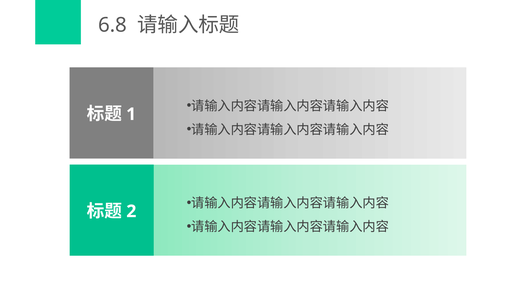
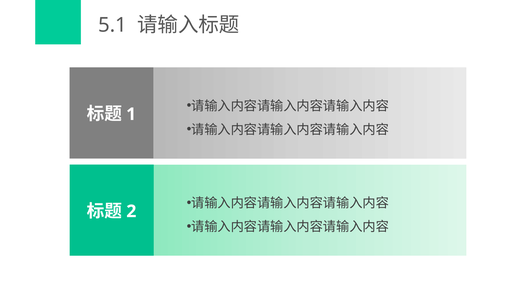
6.8: 6.8 -> 5.1
